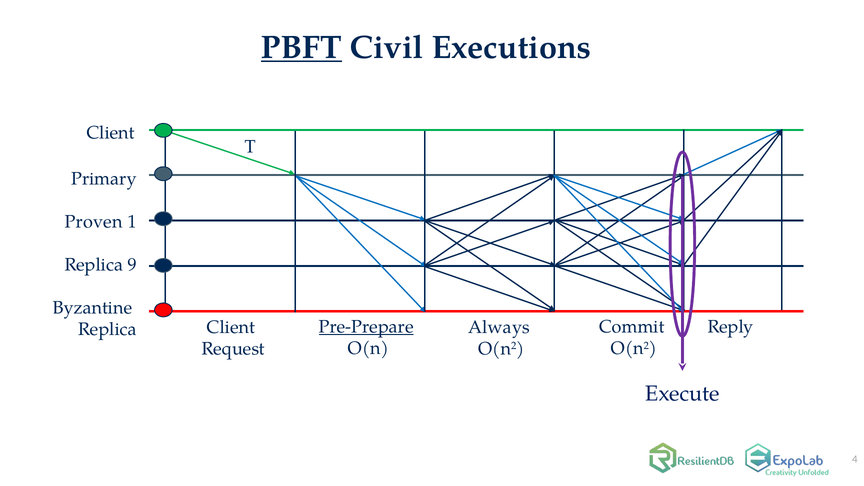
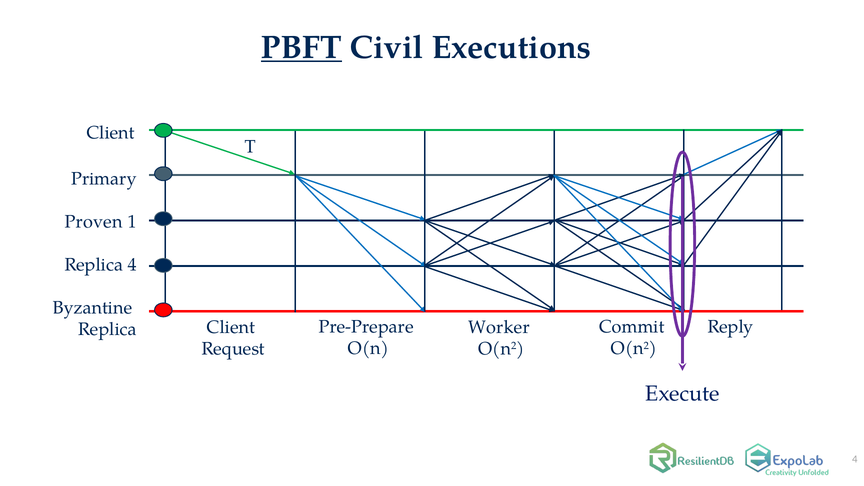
Replica 9: 9 -> 4
Pre-Prepare underline: present -> none
Always: Always -> Worker
